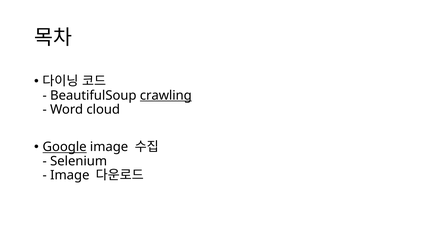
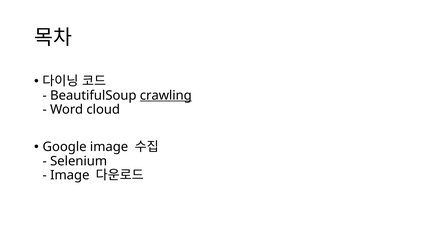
Google underline: present -> none
